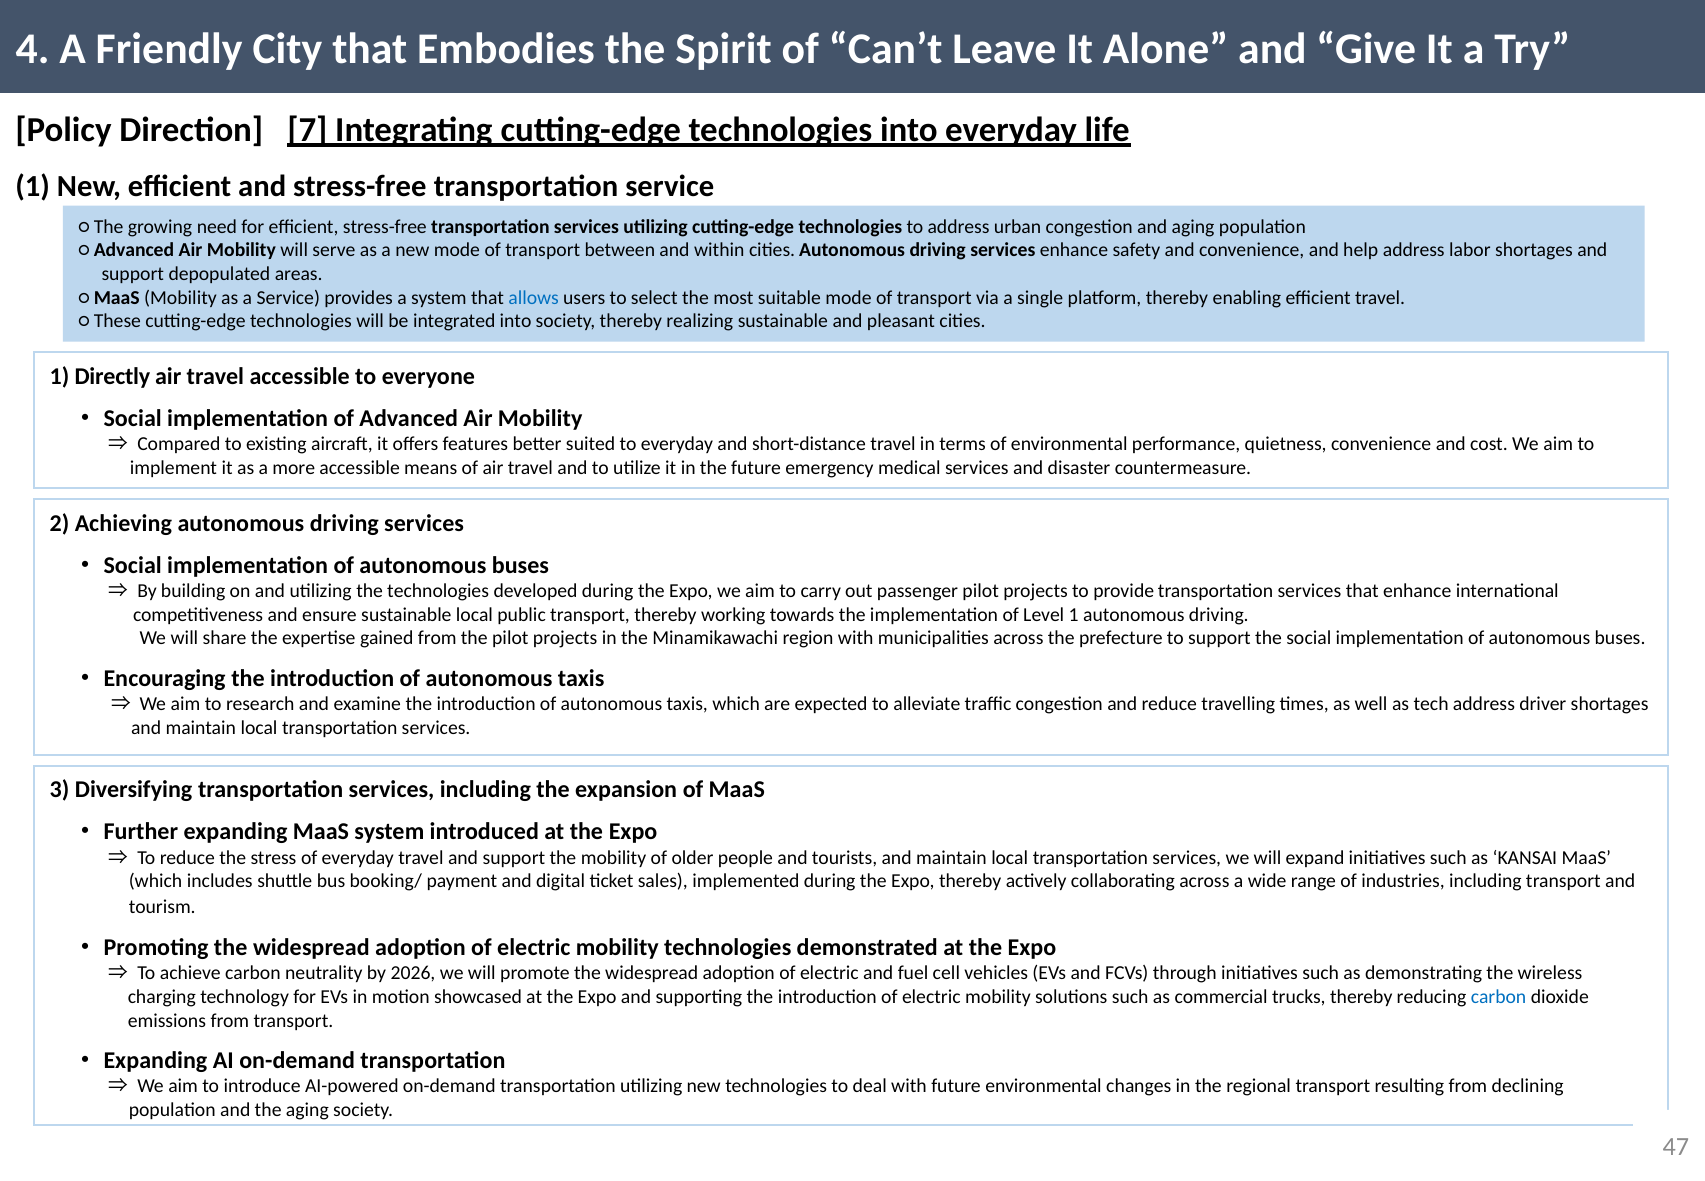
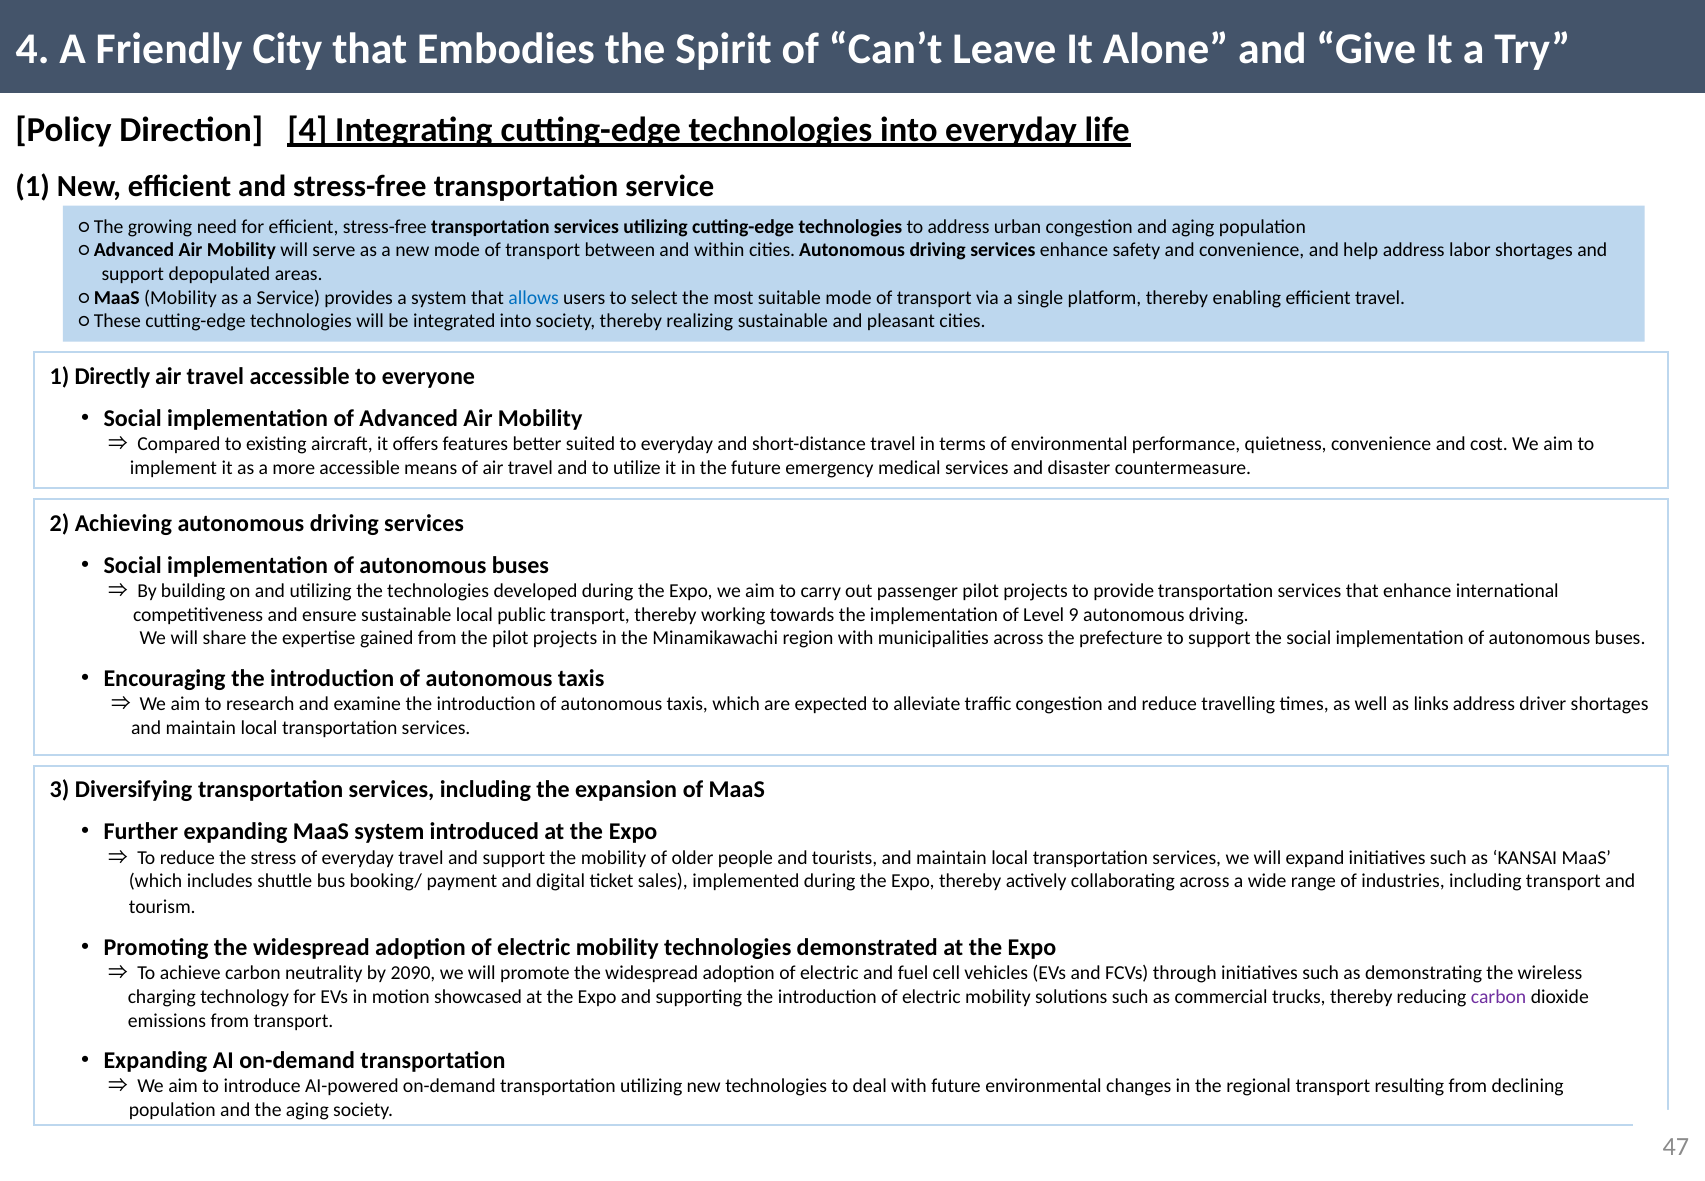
Direction 7: 7 -> 4
Level 1: 1 -> 9
tech: tech -> links
2026: 2026 -> 2090
carbon at (1499, 997) colour: blue -> purple
